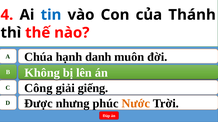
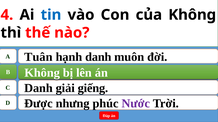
của Thánh: Thánh -> Không
Chúa: Chúa -> Tuân
C Công: Công -> Danh
Nước colour: orange -> purple
